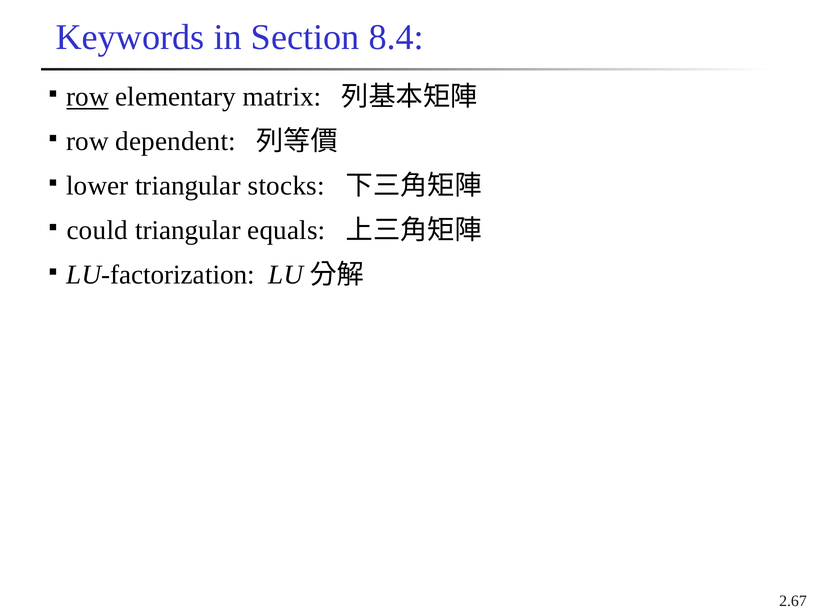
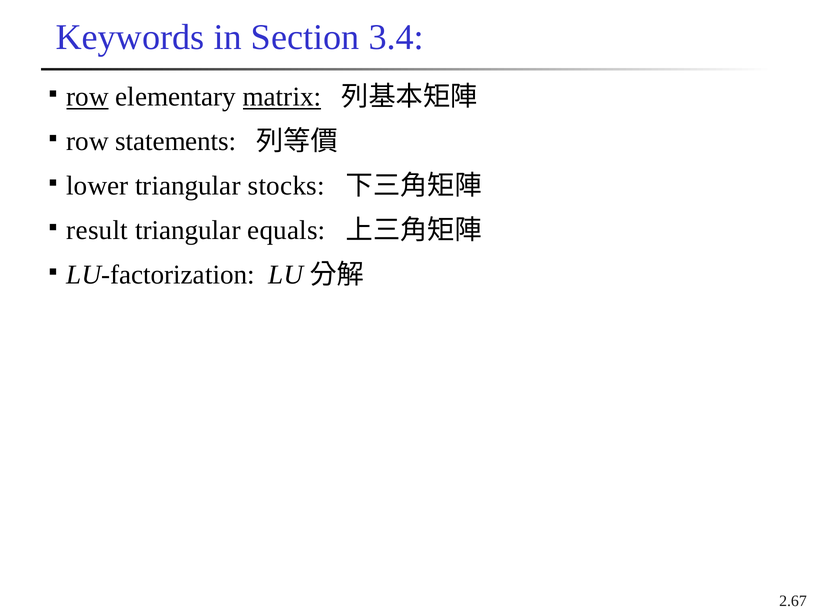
8.4: 8.4 -> 3.4
matrix underline: none -> present
dependent: dependent -> statements
could: could -> result
